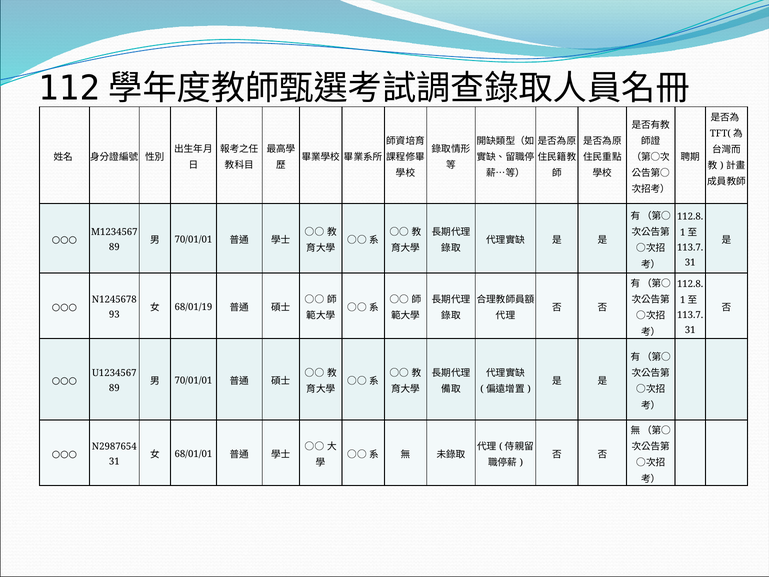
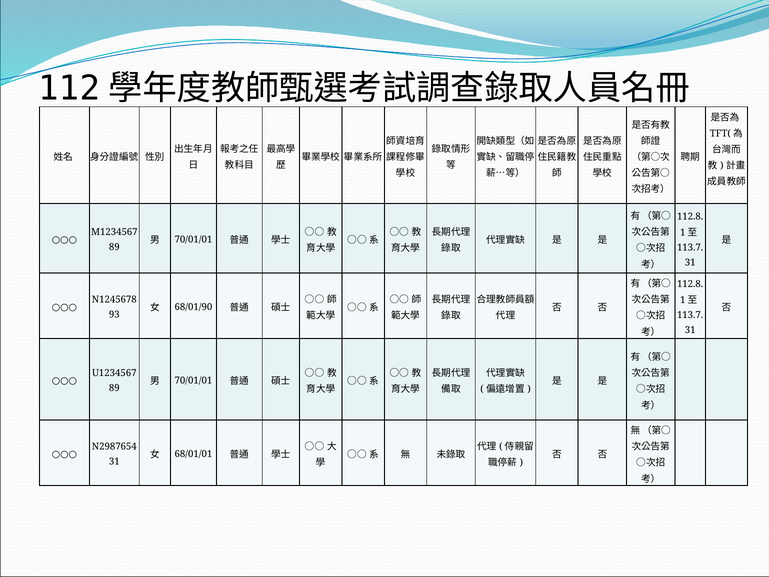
68/01/19: 68/01/19 -> 68/01/90
